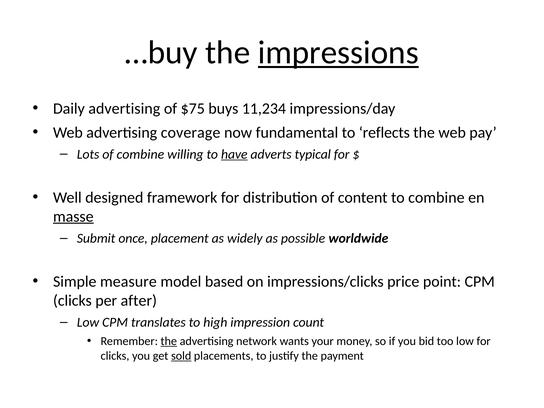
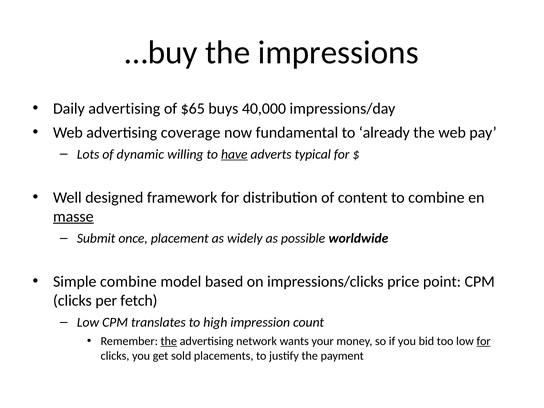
impressions underline: present -> none
$75: $75 -> $65
11,234: 11,234 -> 40,000
reflects: reflects -> already
of combine: combine -> dynamic
Simple measure: measure -> combine
after: after -> fetch
for at (484, 341) underline: none -> present
sold underline: present -> none
